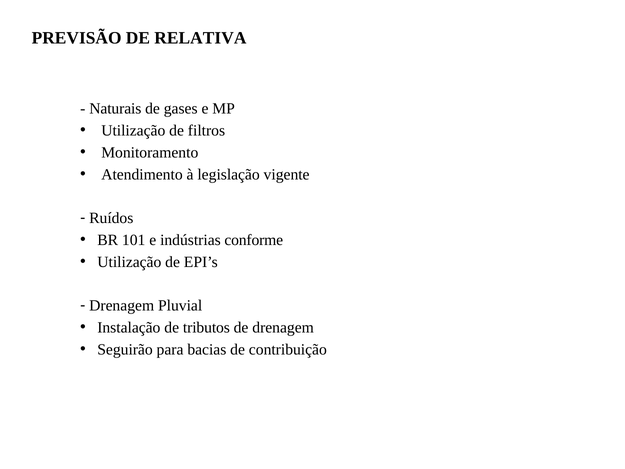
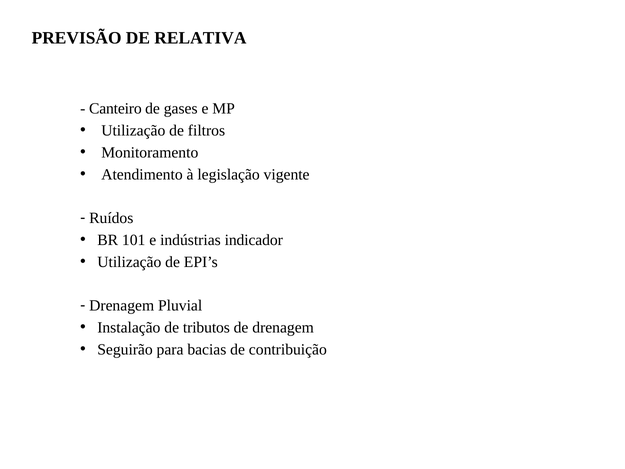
Naturais: Naturais -> Canteiro
conforme: conforme -> indicador
